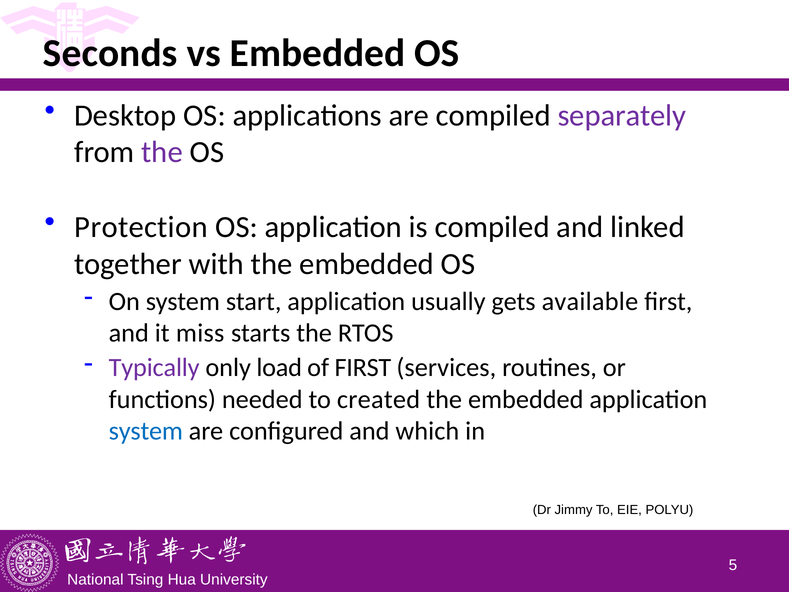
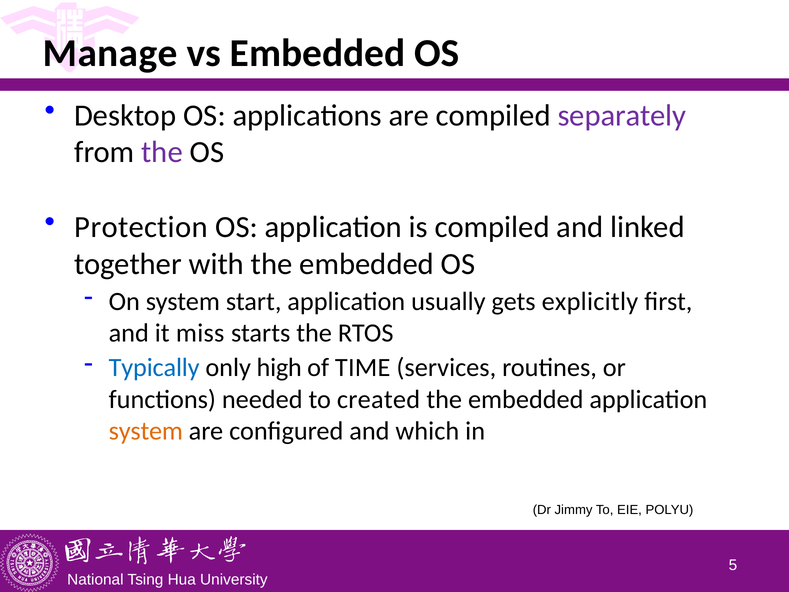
Seconds: Seconds -> Manage
available: available -> explicitly
Typically colour: purple -> blue
load: load -> high
of FIRST: FIRST -> TIME
system at (146, 431) colour: blue -> orange
